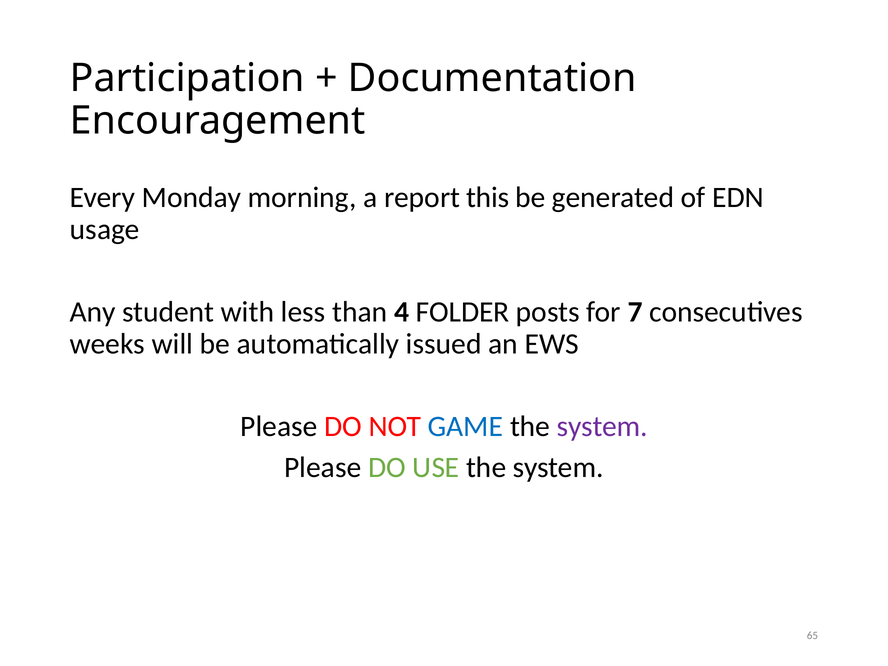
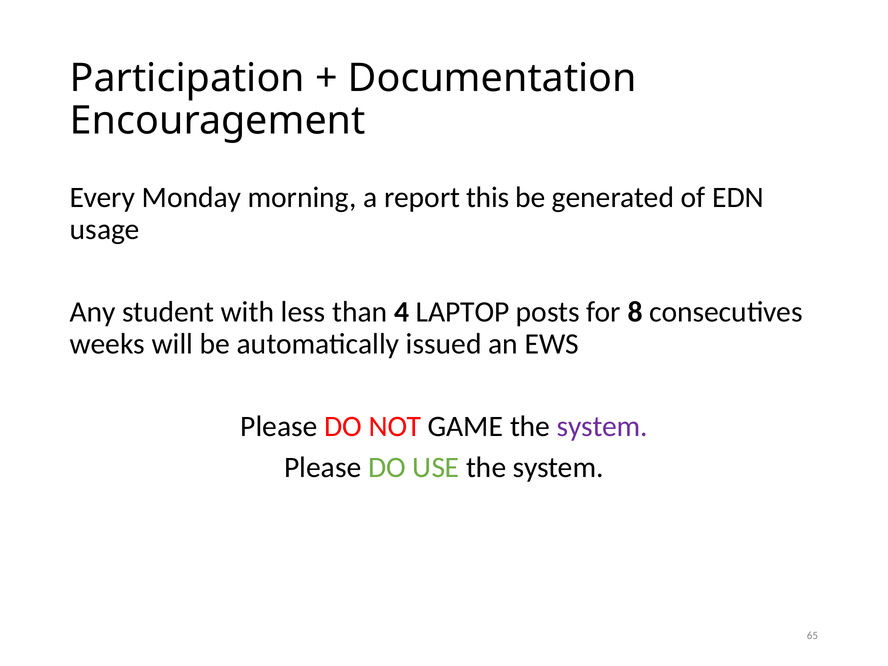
FOLDER: FOLDER -> LAPTOP
7: 7 -> 8
GAME colour: blue -> black
